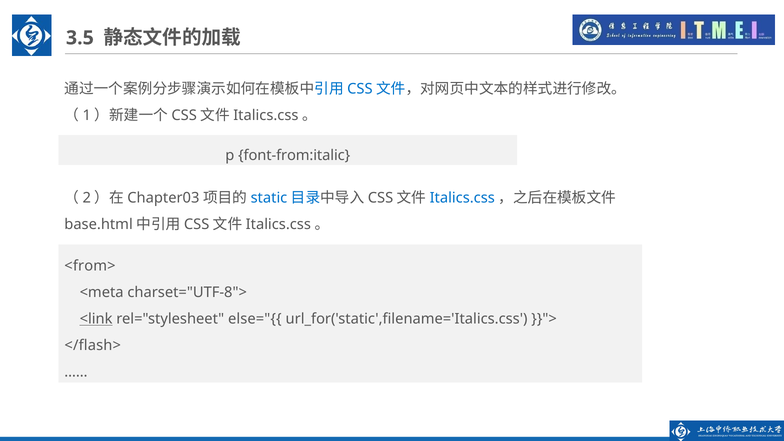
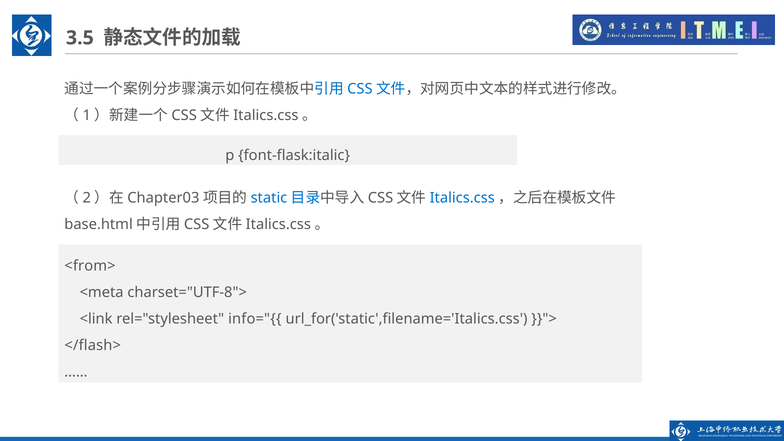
font-from:italic: font-from:italic -> font-flask:italic
<link underline: present -> none
else="{{: else="{{ -> info="{{
